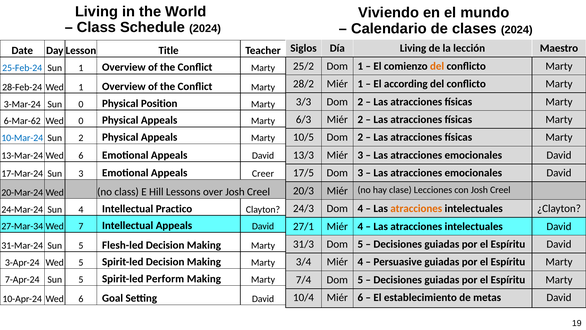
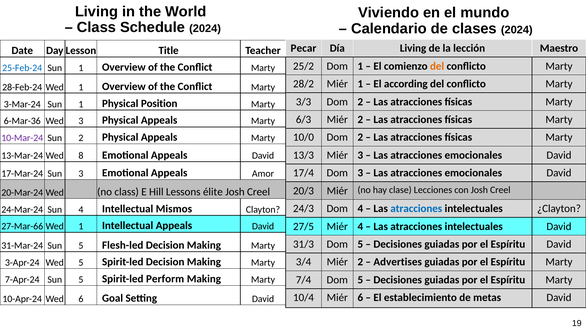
Siglos: Siglos -> Pecar
3-Mar-24 Sun 0: 0 -> 1
6-Mar-62: 6-Mar-62 -> 6-Mar-36
Wed 0: 0 -> 3
10/5: 10/5 -> 10/0
10-Mar-24 colour: blue -> purple
13-Mar-24 Wed 6: 6 -> 8
17/5: 17/5 -> 17/4
Creer: Creer -> Amor
over: over -> élite
atracciones at (416, 208) colour: orange -> blue
Practico: Practico -> Mismos
27/1: 27/1 -> 27/5
27-Mar-34: 27-Mar-34 -> 27-Mar-66
7 at (81, 226): 7 -> 1
3/4 Miér 4: 4 -> 2
Persuasive: Persuasive -> Advertises
